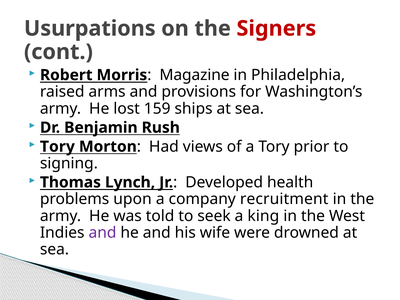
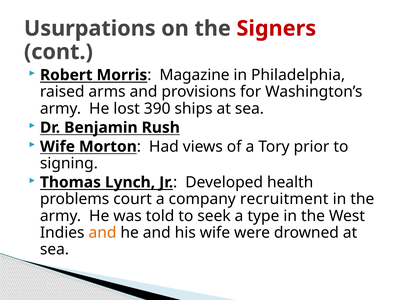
159: 159 -> 390
Tory at (57, 147): Tory -> Wife
upon: upon -> court
king: king -> type
and at (102, 233) colour: purple -> orange
